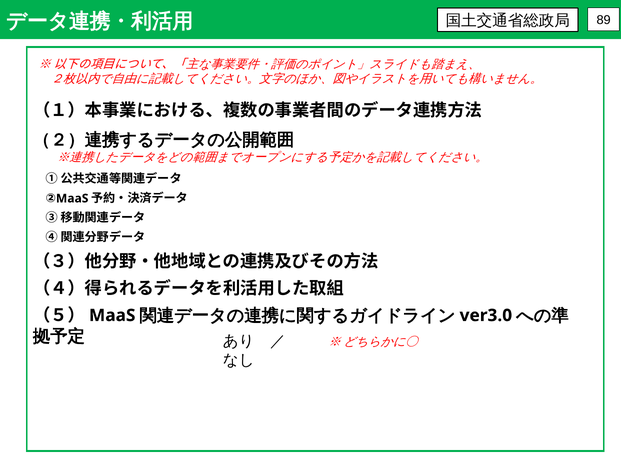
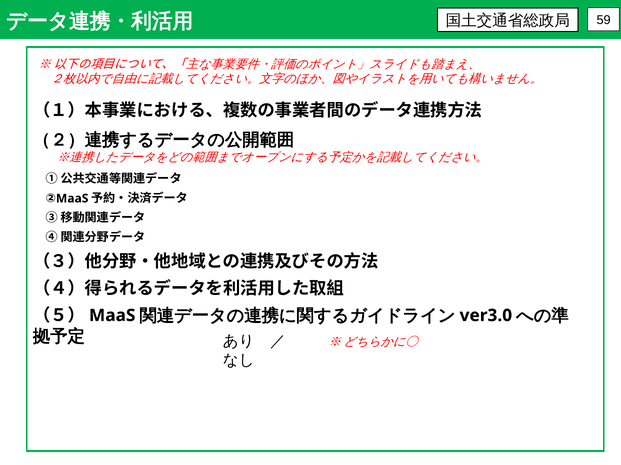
89: 89 -> 59
